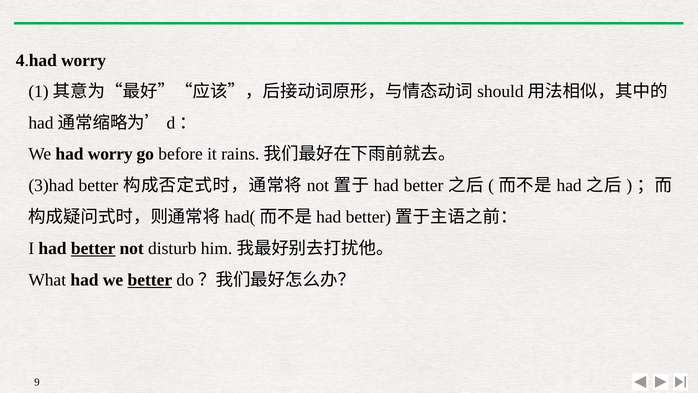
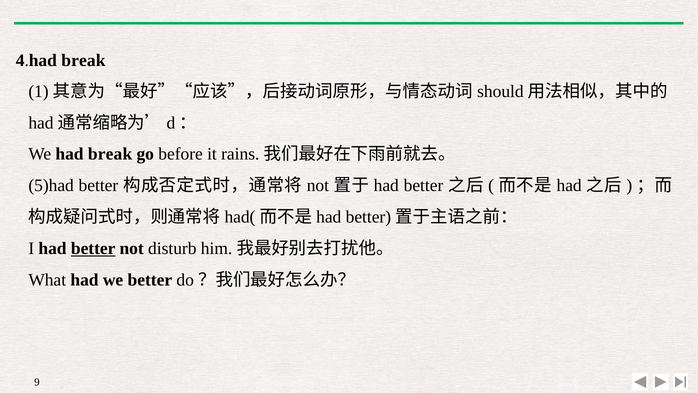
4.had worry: worry -> break
had worry: worry -> break
3)had: 3)had -> 5)had
better at (150, 280) underline: present -> none
